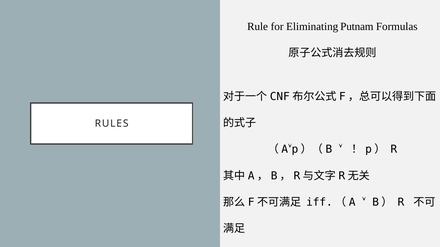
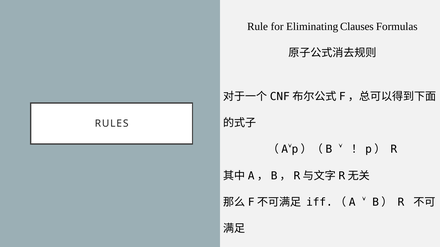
Putnam: Putnam -> Clauses
